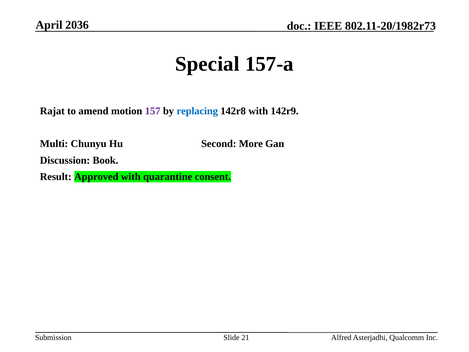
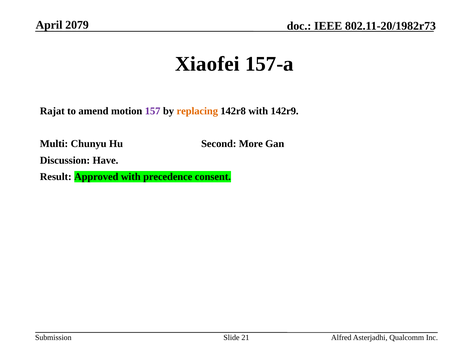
2036: 2036 -> 2079
Special: Special -> Xiaofei
replacing colour: blue -> orange
Book: Book -> Have
quarantine: quarantine -> precedence
